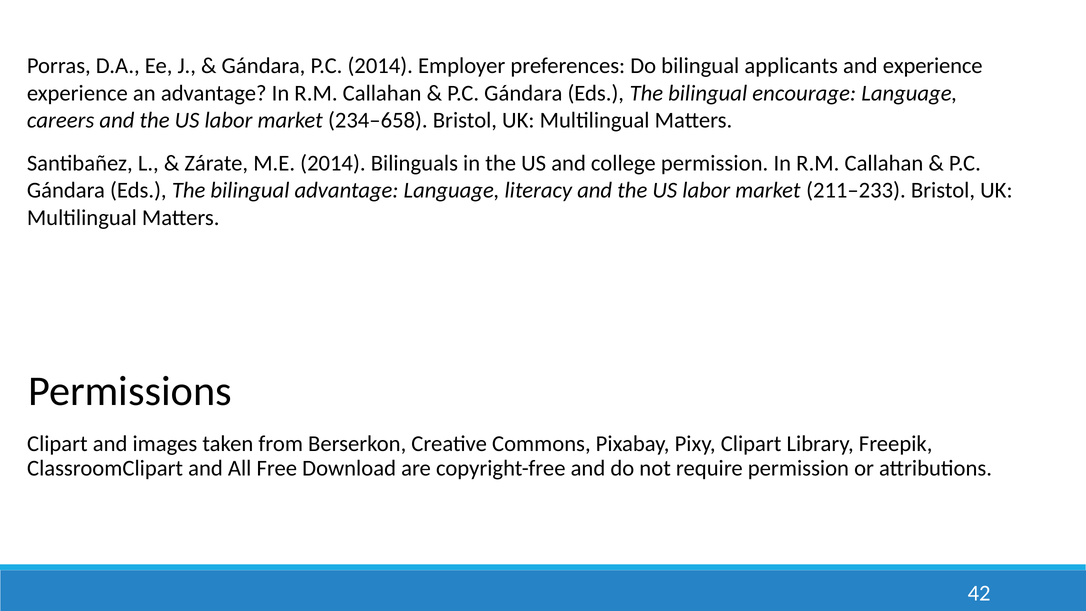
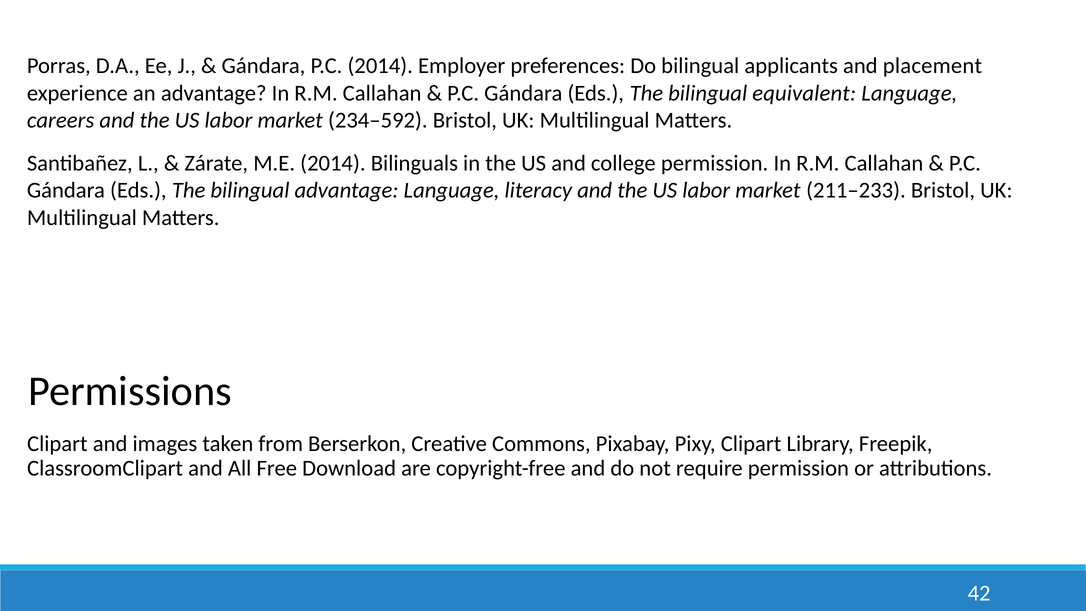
and experience: experience -> placement
encourage: encourage -> equivalent
234–658: 234–658 -> 234–592
